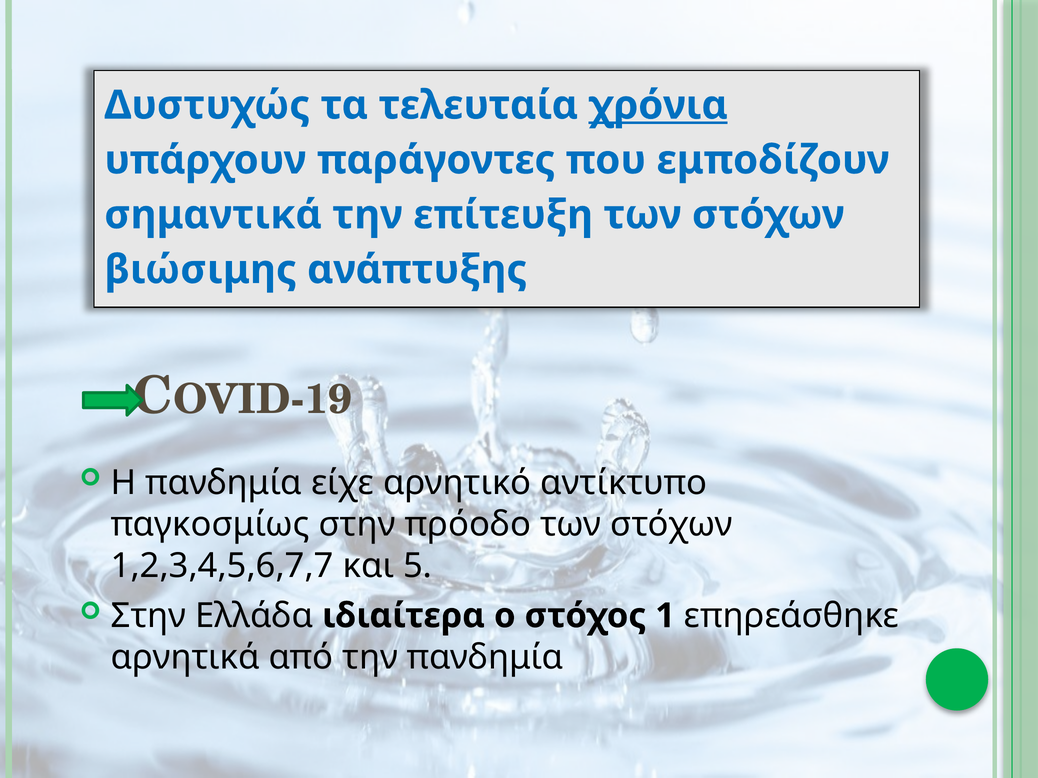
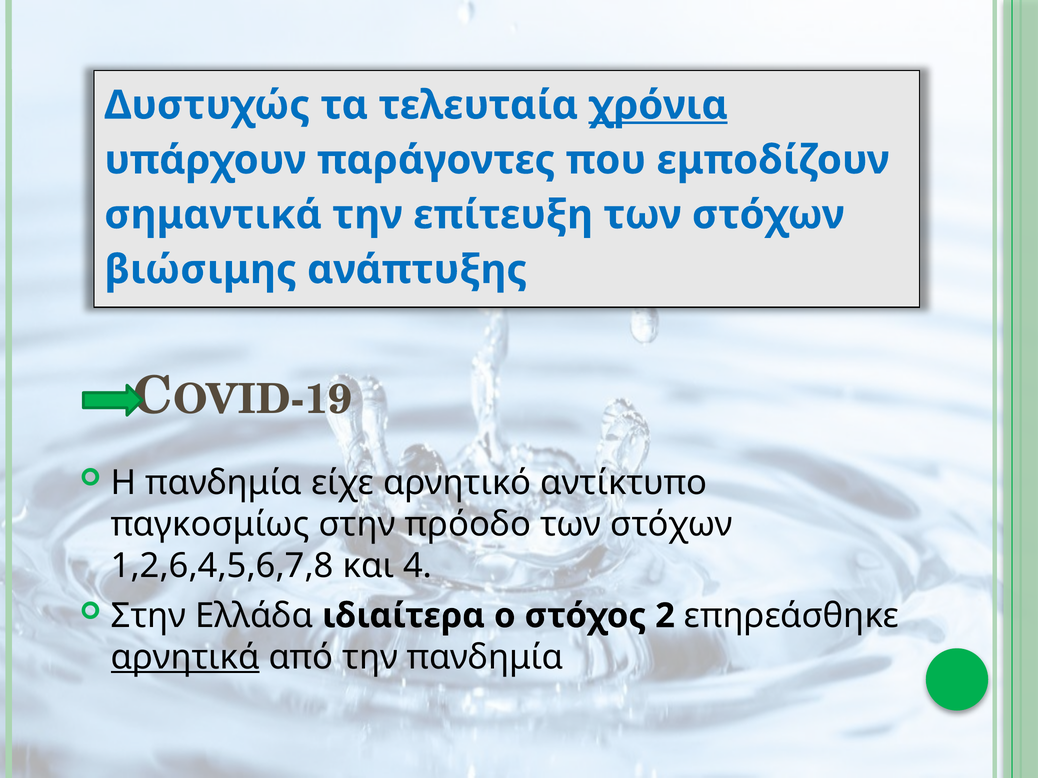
1,2,3,4,5,6,7,7: 1,2,3,4,5,6,7,7 -> 1,2,6,4,5,6,7,8
5: 5 -> 4
1: 1 -> 2
αρνητικά underline: none -> present
